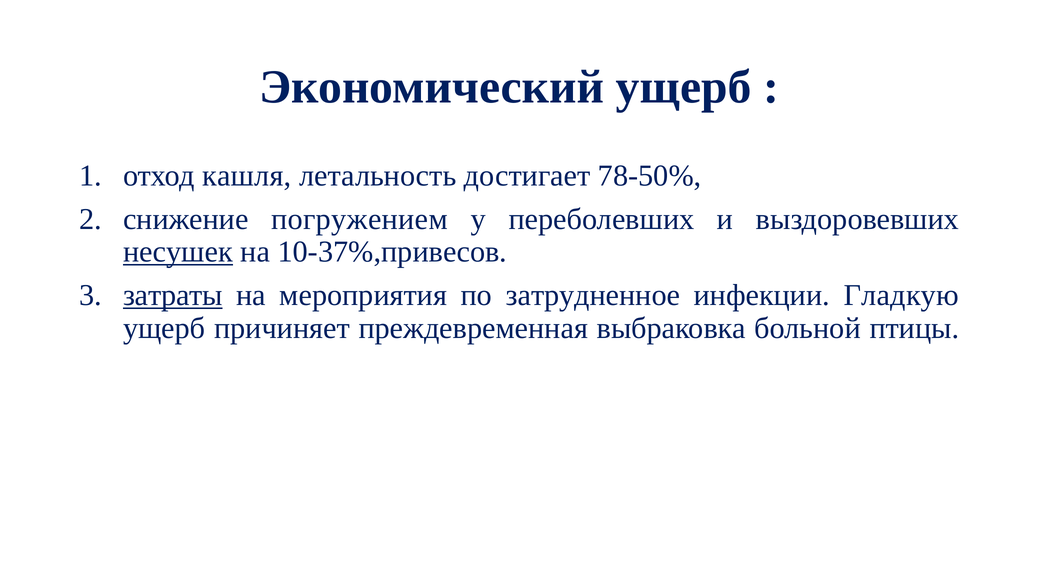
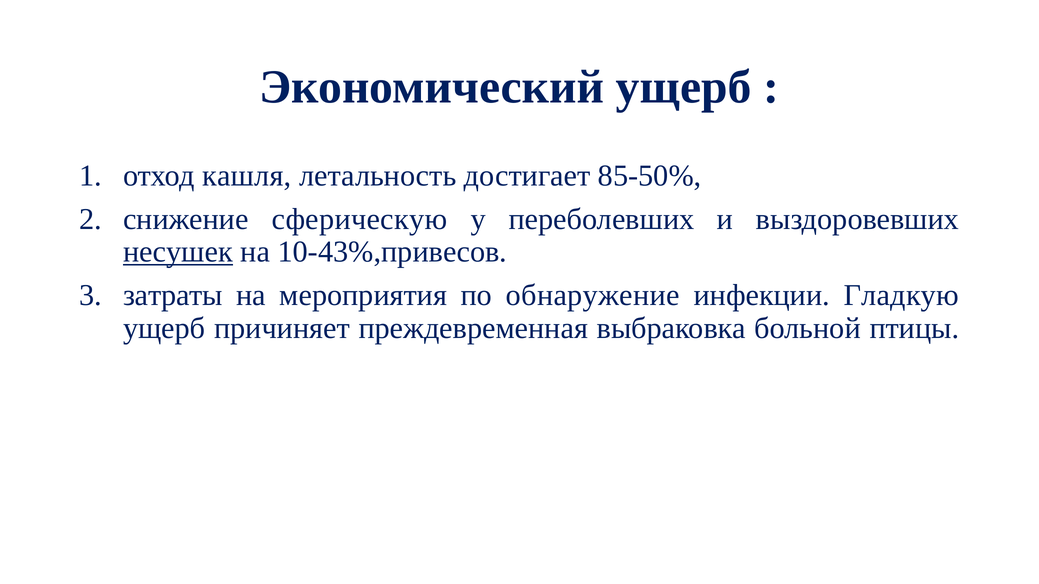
78-50%: 78-50% -> 85-50%
погружением: погружением -> сферическую
10-37%,привесов: 10-37%,привесов -> 10-43%,привесов
затраты underline: present -> none
затрудненное: затрудненное -> обнаружение
